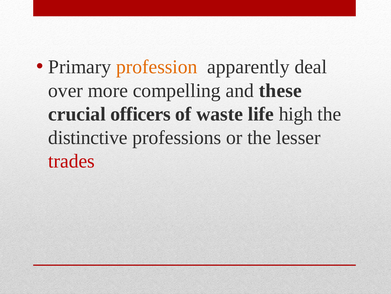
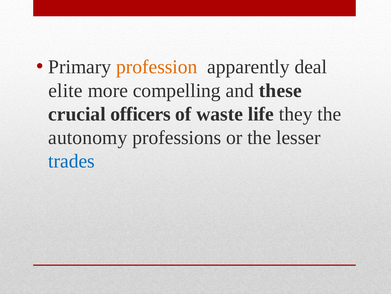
over: over -> elite
high: high -> they
distinctive: distinctive -> autonomy
trades colour: red -> blue
